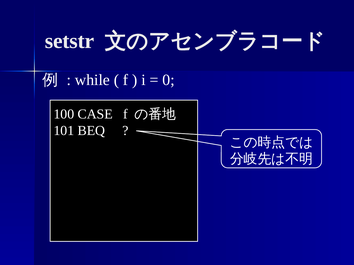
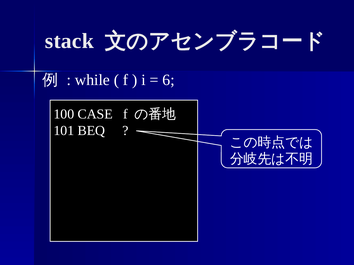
setstr: setstr -> stack
0: 0 -> 6
